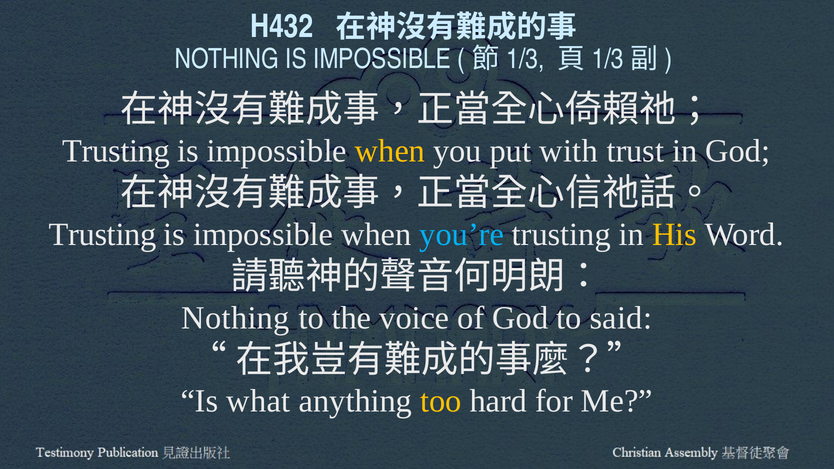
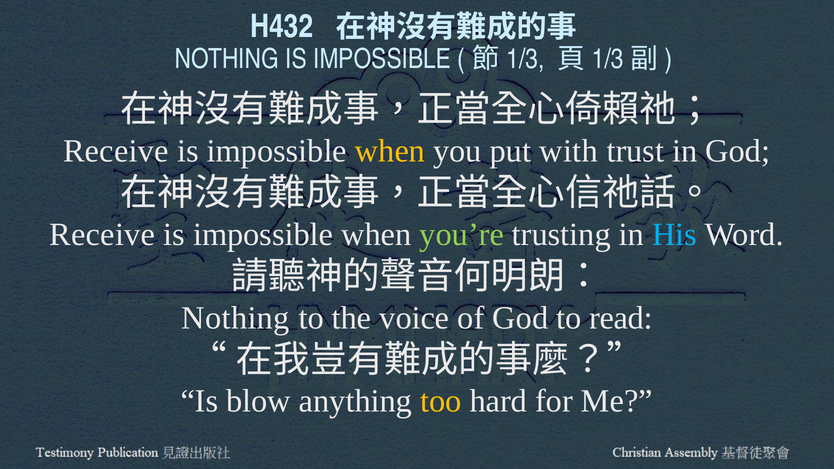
Trusting at (116, 151): Trusting -> Receive
Trusting at (103, 235): Trusting -> Receive
you’re colour: light blue -> light green
His colour: yellow -> light blue
said: said -> read
what: what -> blow
